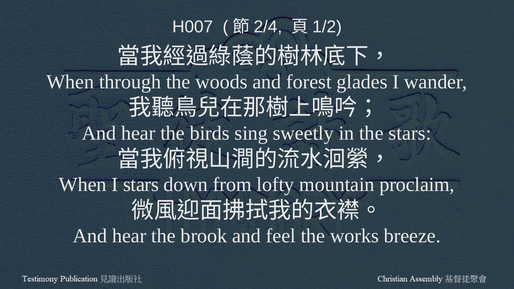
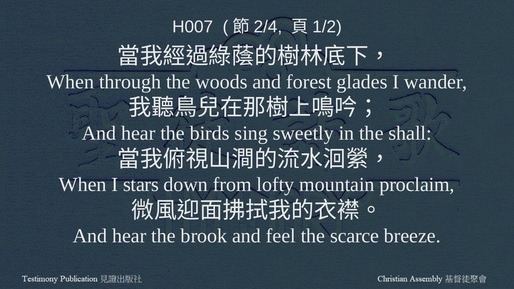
the stars: stars -> shall
works: works -> scarce
